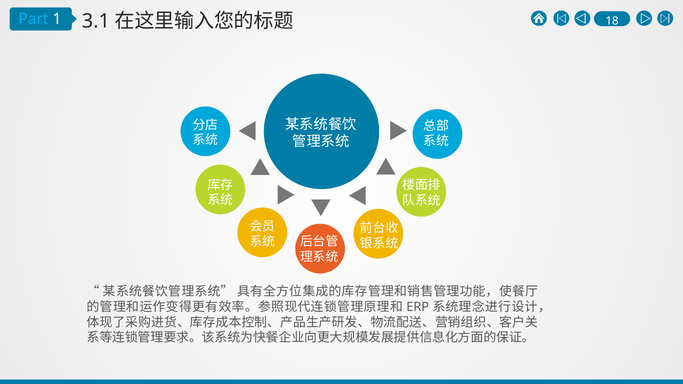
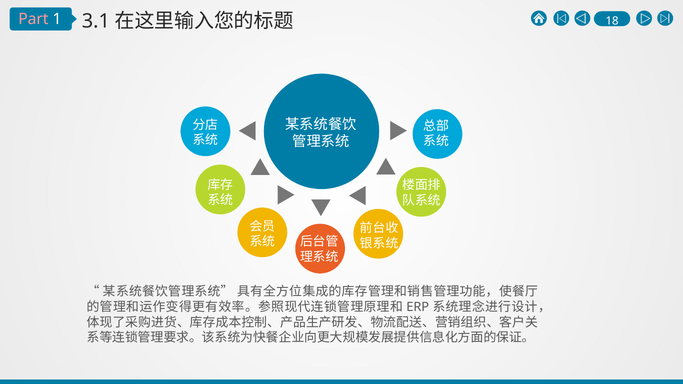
Part colour: light blue -> pink
